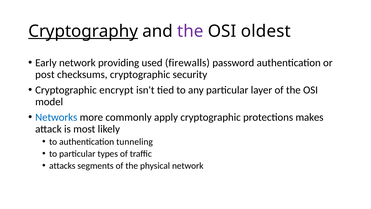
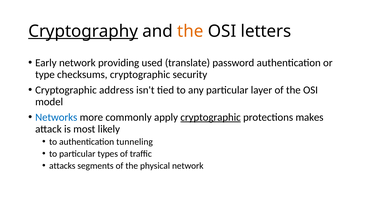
the at (190, 31) colour: purple -> orange
oldest: oldest -> letters
firewalls: firewalls -> translate
post: post -> type
encrypt: encrypt -> address
cryptographic at (211, 117) underline: none -> present
